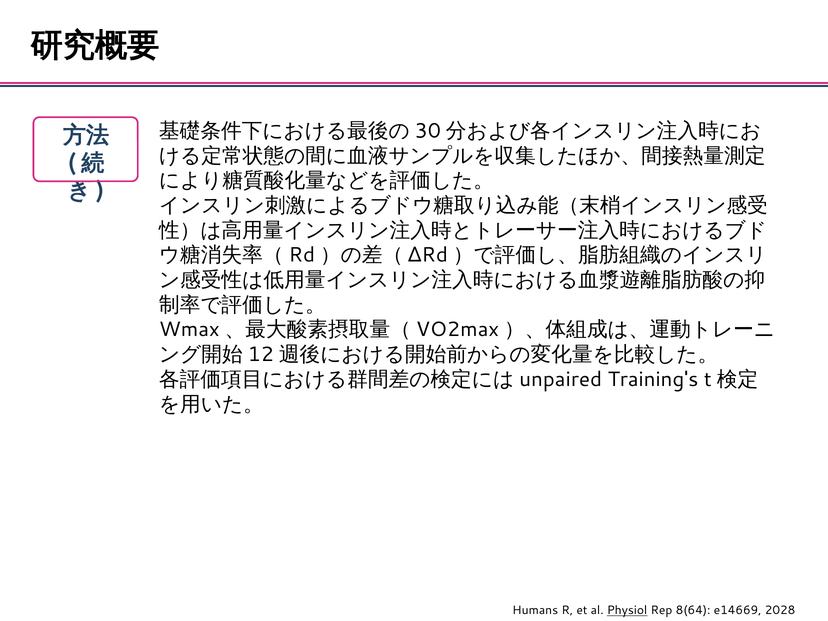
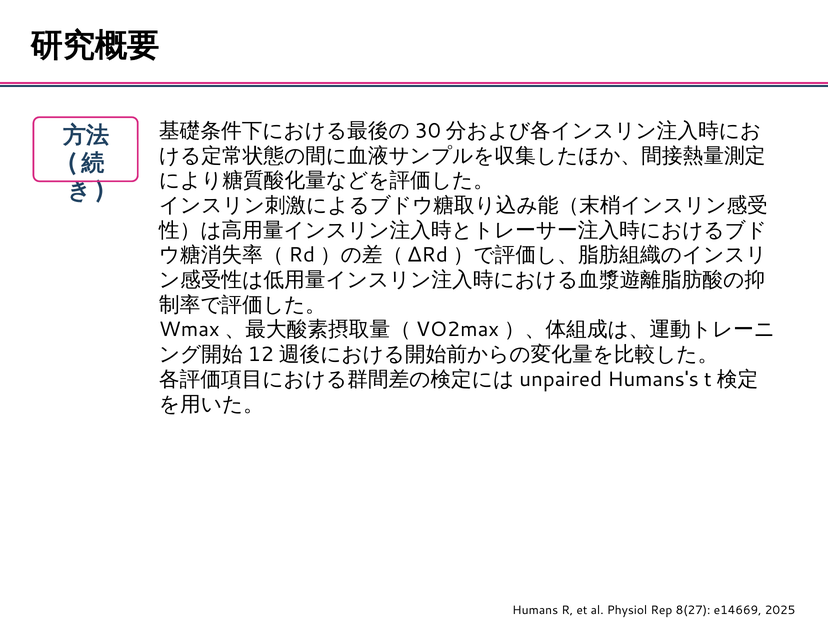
Training's: Training's -> Humans's
Physiol underline: present -> none
8(64: 8(64 -> 8(27
2028: 2028 -> 2025
